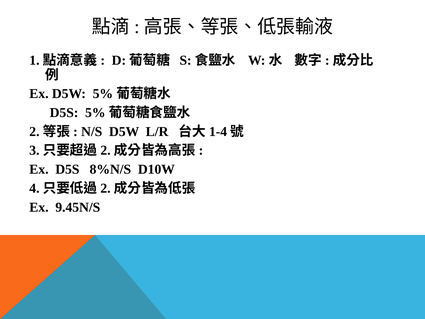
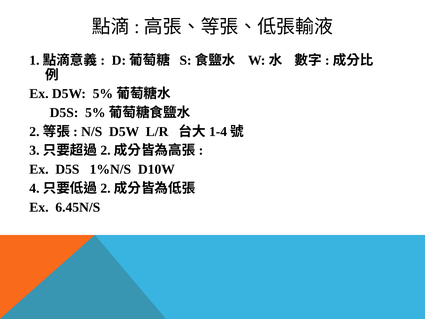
8%N/S: 8%N/S -> 1%N/S
9.45N/S: 9.45N/S -> 6.45N/S
